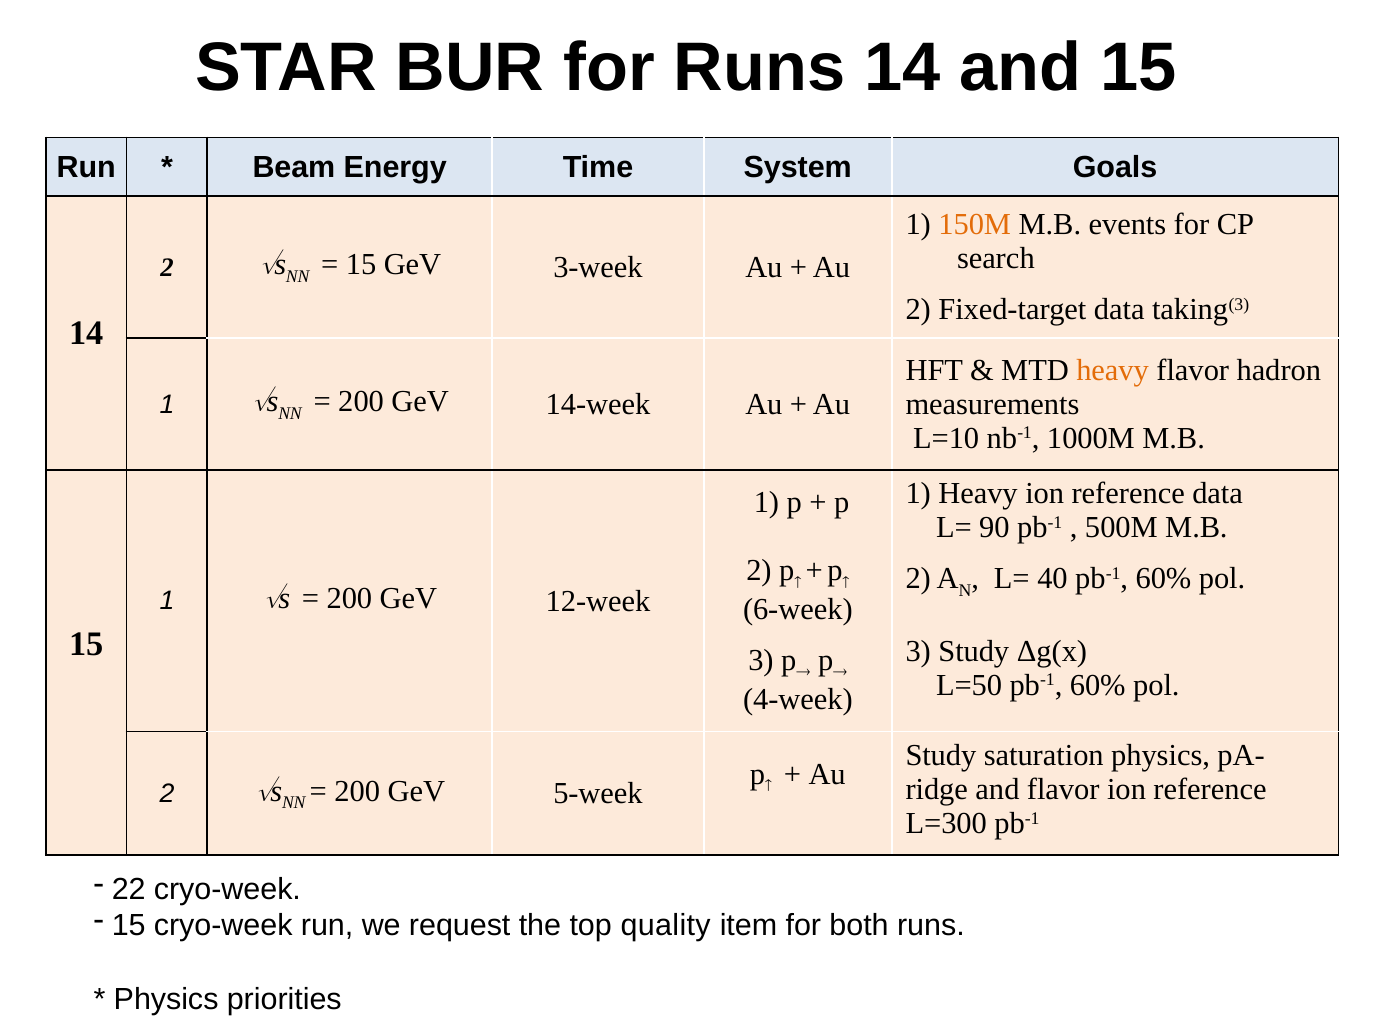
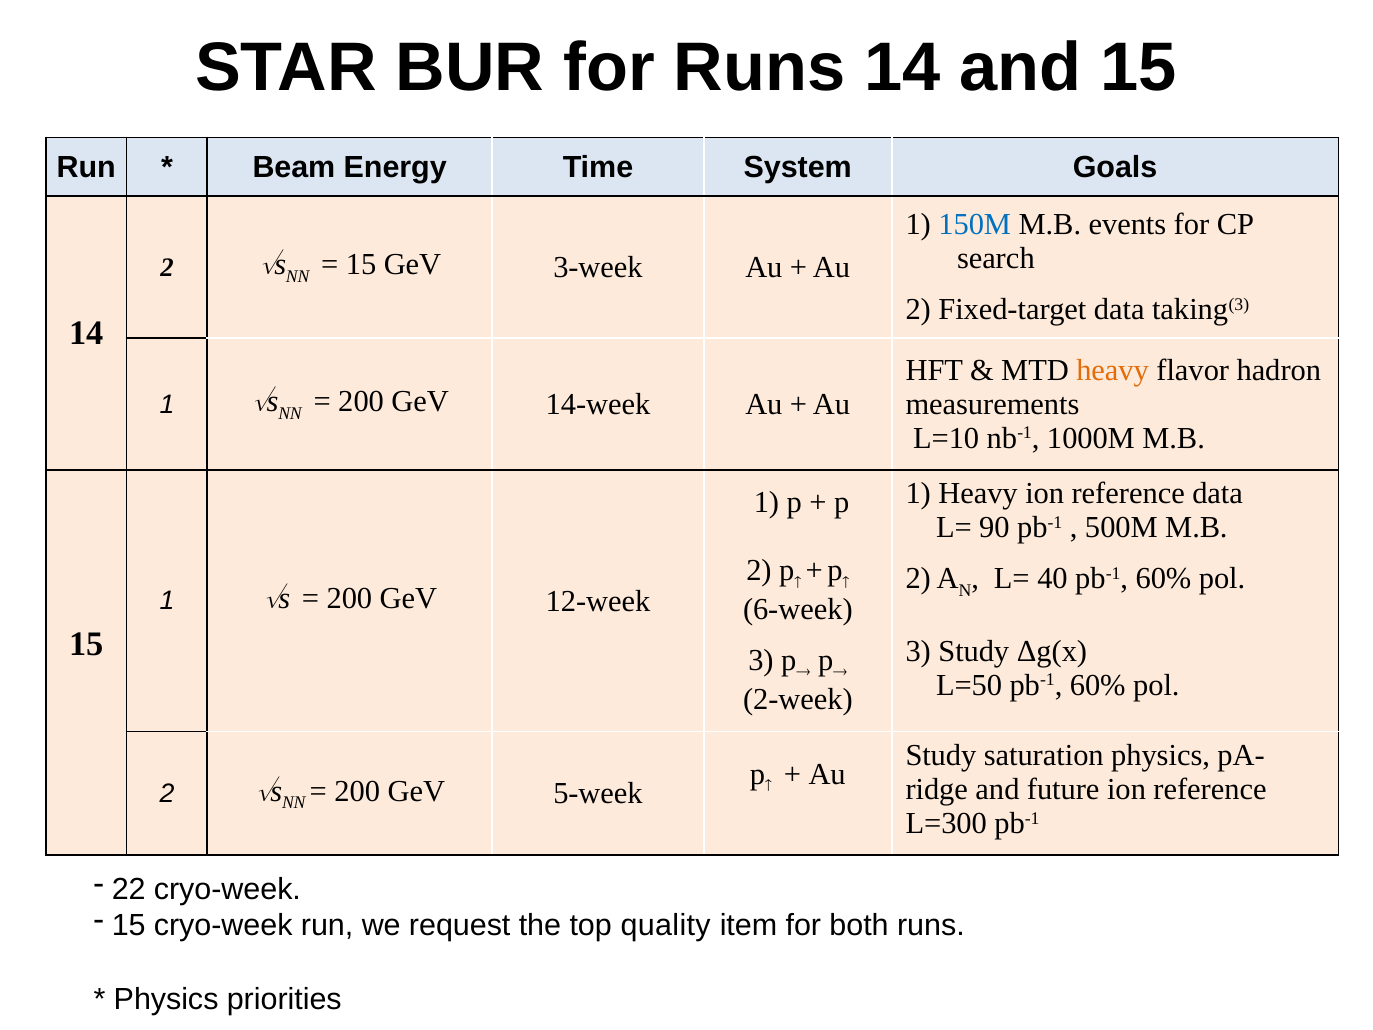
150M colour: orange -> blue
4-week: 4-week -> 2-week
and flavor: flavor -> future
